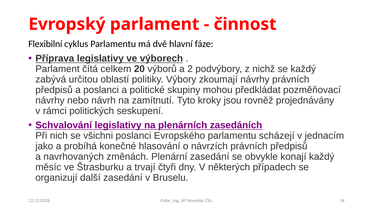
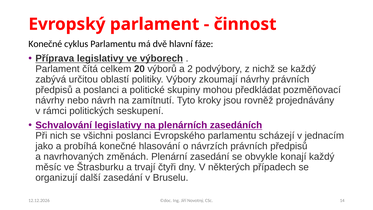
Flexibilní at (45, 44): Flexibilní -> Konečné
